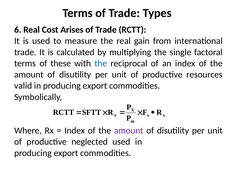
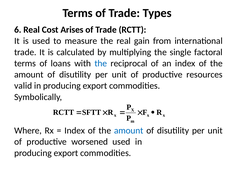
these: these -> loans
amount at (129, 130) colour: purple -> blue
neglected: neglected -> worsened
